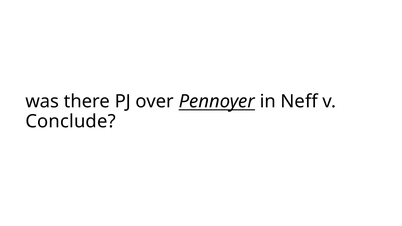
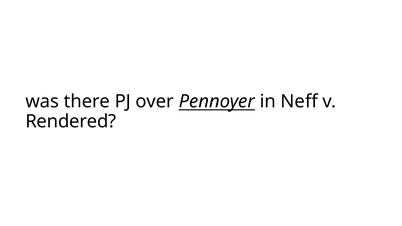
Conclude: Conclude -> Rendered
